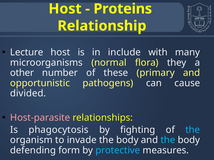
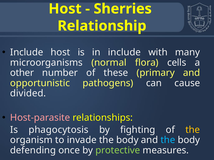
Proteins: Proteins -> Sherries
Lecture at (27, 53): Lecture -> Include
they: they -> cells
the at (193, 130) colour: light blue -> yellow
form: form -> once
protective colour: light blue -> light green
